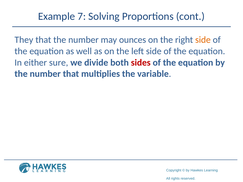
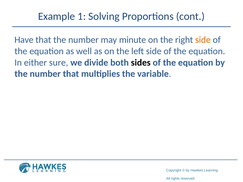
7: 7 -> 1
They: They -> Have
ounces: ounces -> minute
sides colour: red -> black
